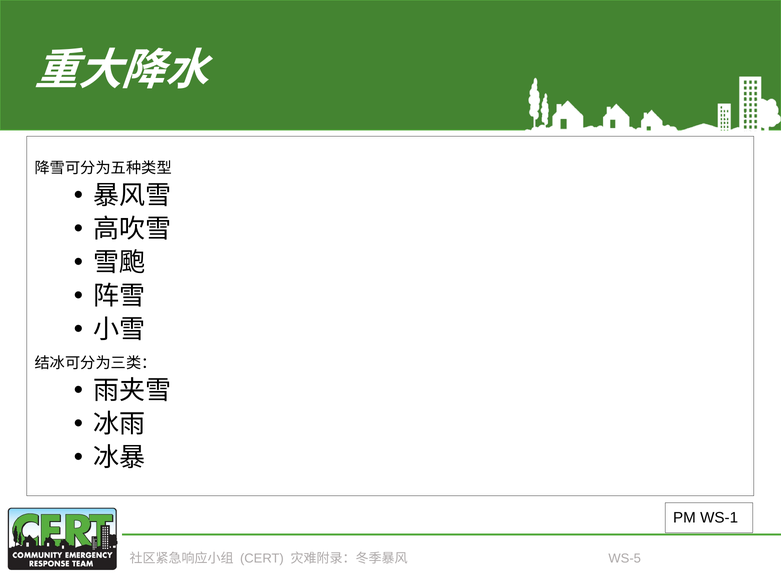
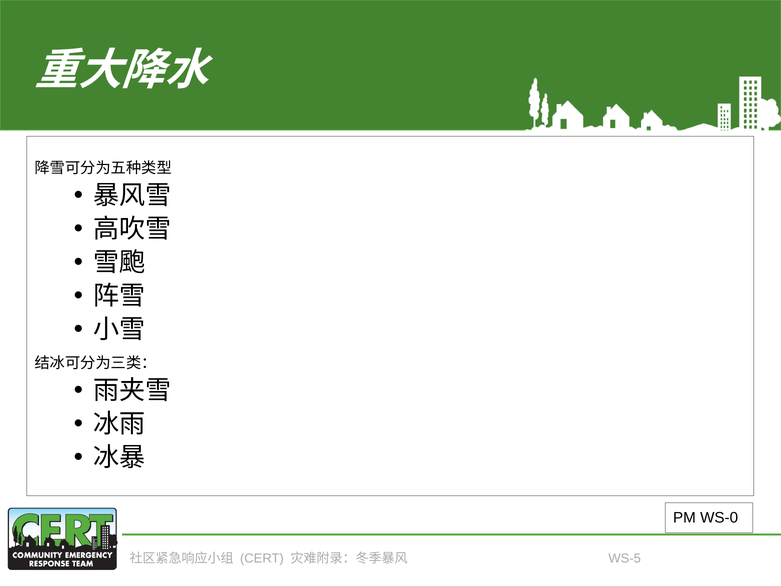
WS-1: WS-1 -> WS-0
